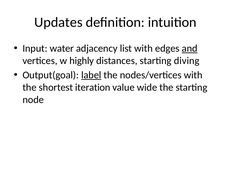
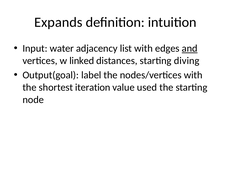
Updates: Updates -> Expands
highly: highly -> linked
label underline: present -> none
wide: wide -> used
